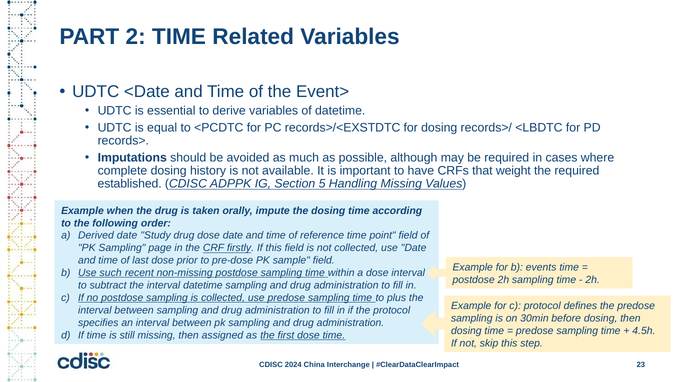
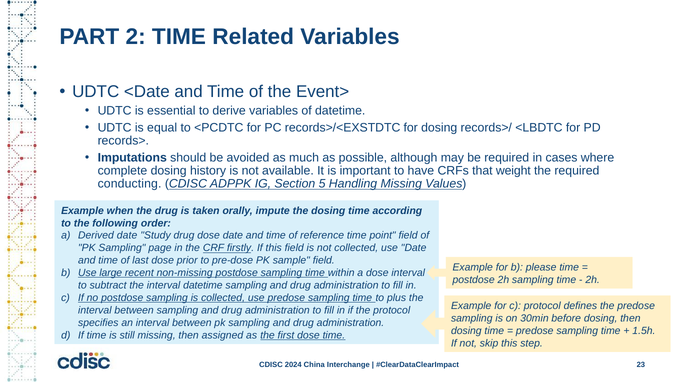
established: established -> conducting
events: events -> please
such: such -> large
4.5h: 4.5h -> 1.5h
